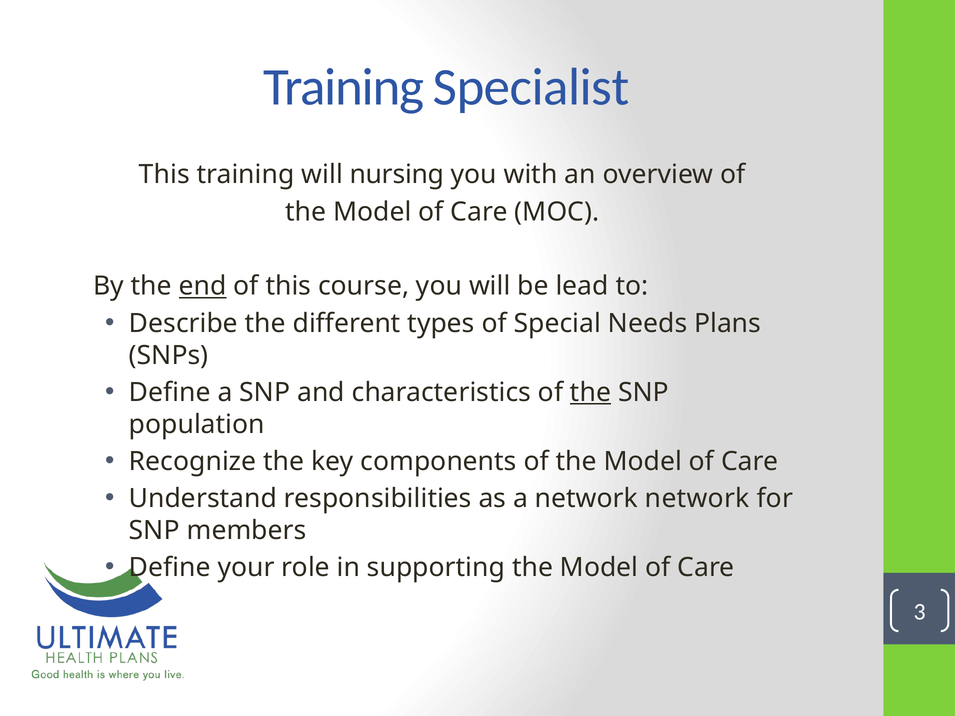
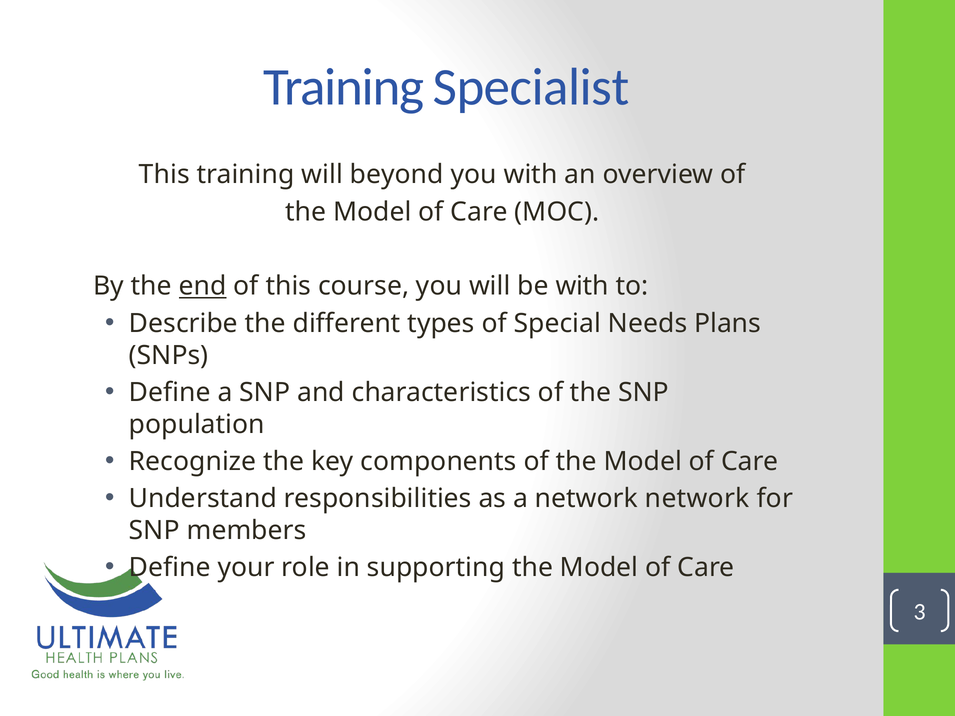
nursing: nursing -> beyond
be lead: lead -> with
the at (590, 393) underline: present -> none
